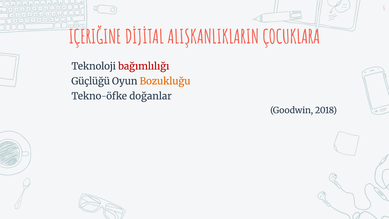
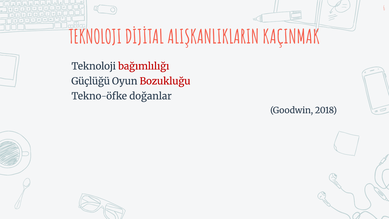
IÇERIĞINE at (95, 37): IÇERIĞINE -> TEKNOLOJI
ÇOCUKLARA: ÇOCUKLARA -> KAÇINMAK
Bozukluğu colour: orange -> red
